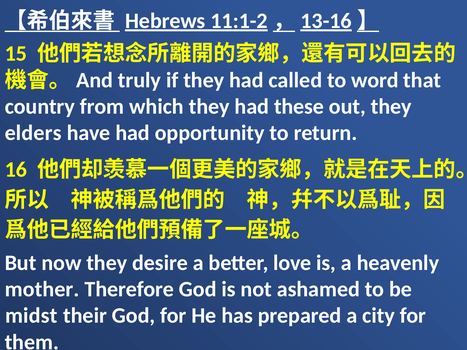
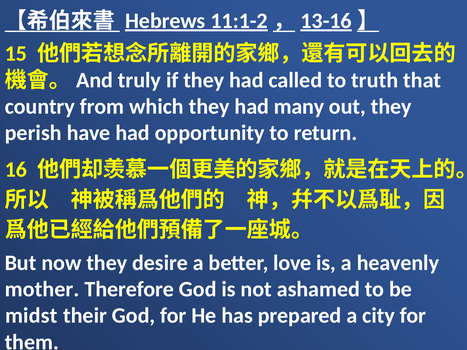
word: word -> truth
these: these -> many
elders: elders -> perish
